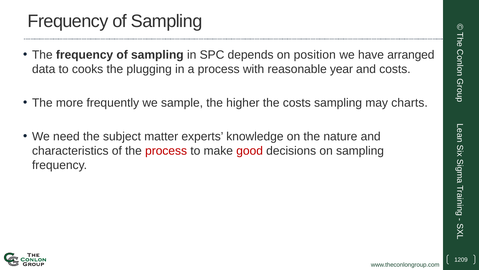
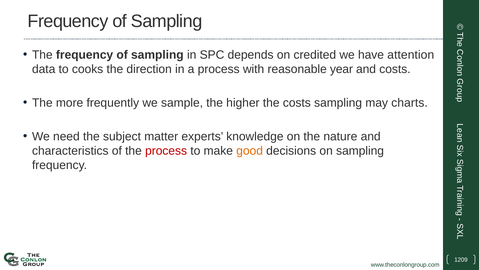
position: position -> credited
arranged: arranged -> attention
plugging: plugging -> direction
good colour: red -> orange
